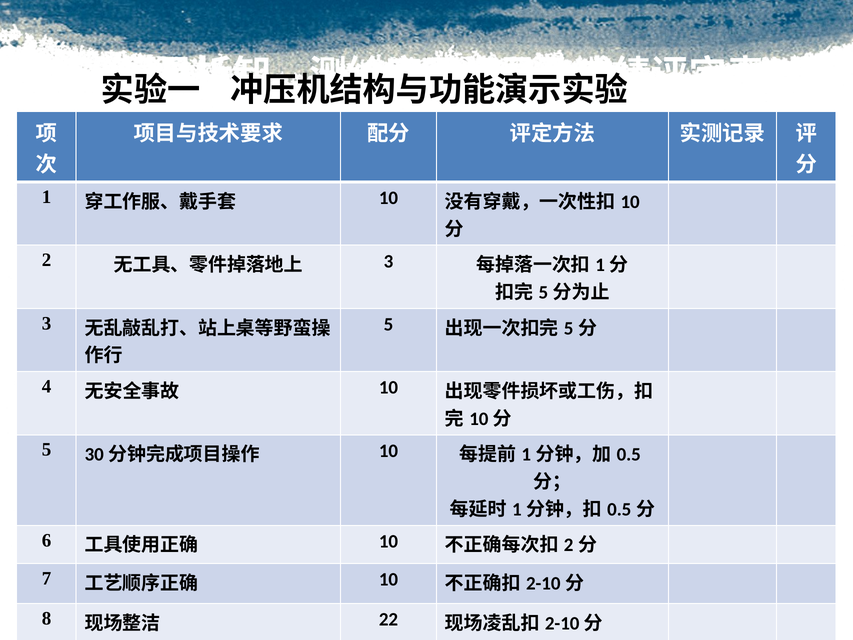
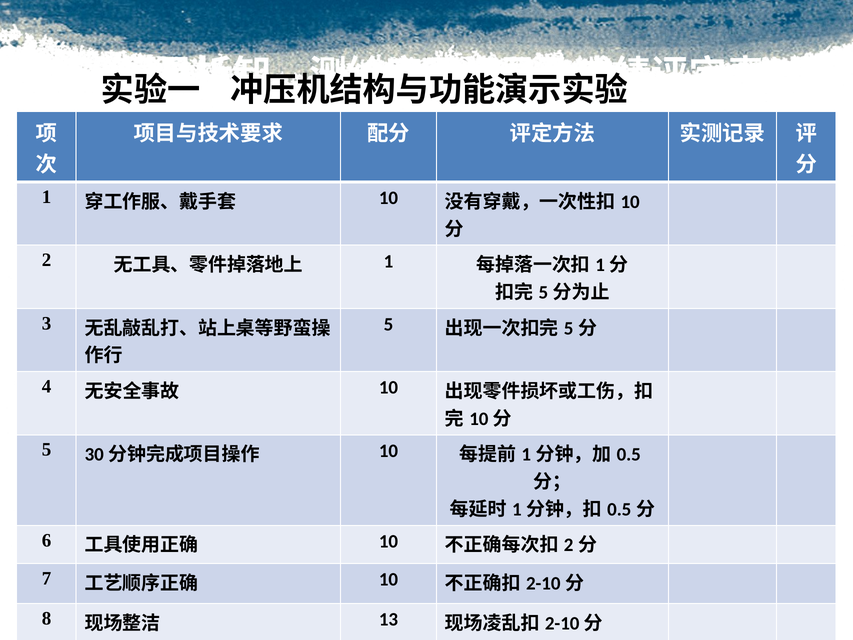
3 at (388, 261): 3 -> 1
22: 22 -> 13
